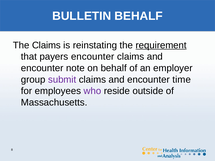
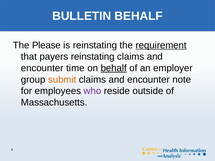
The Claims: Claims -> Please
payers encounter: encounter -> reinstating
note: note -> time
behalf at (114, 68) underline: none -> present
submit colour: purple -> orange
time: time -> note
